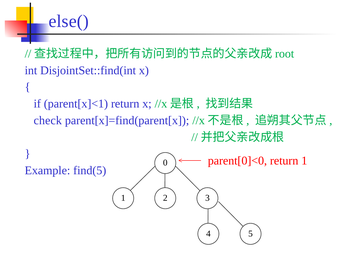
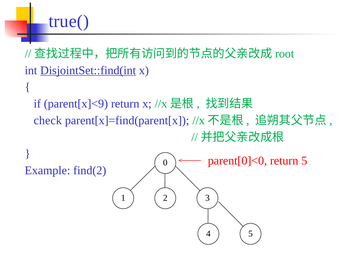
else(: else( -> true(
DisjointSet::find(int underline: none -> present
parent[x]<1: parent[x]<1 -> parent[x]<9
return 1: 1 -> 5
find(5: find(5 -> find(2
